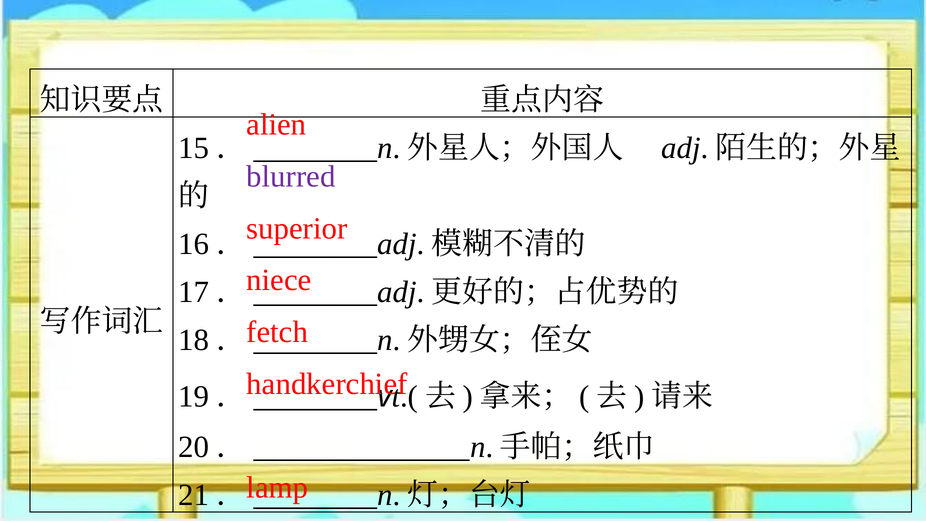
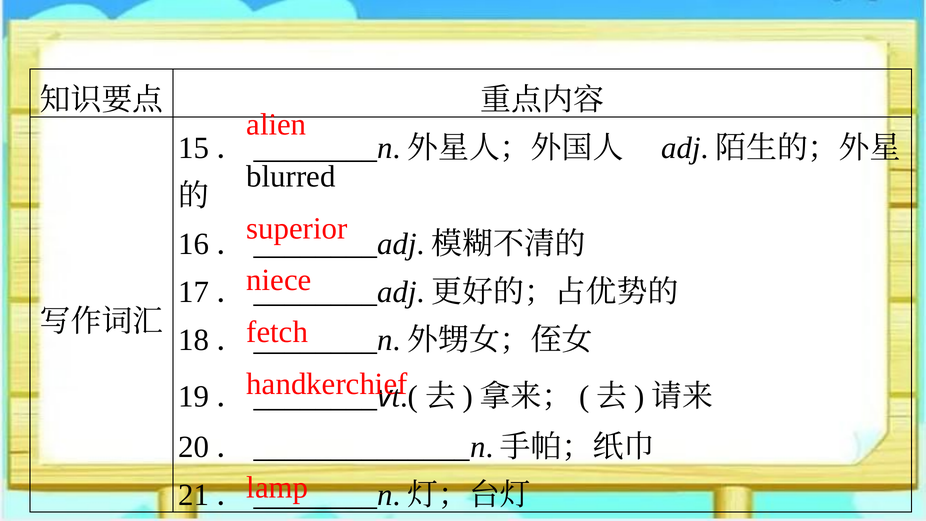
blurred colour: purple -> black
